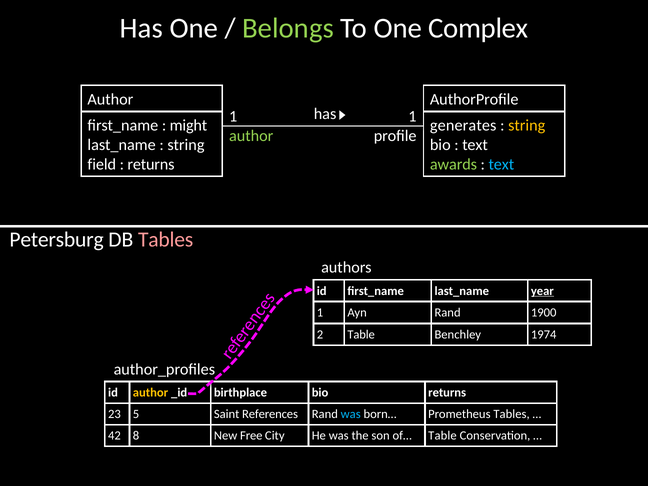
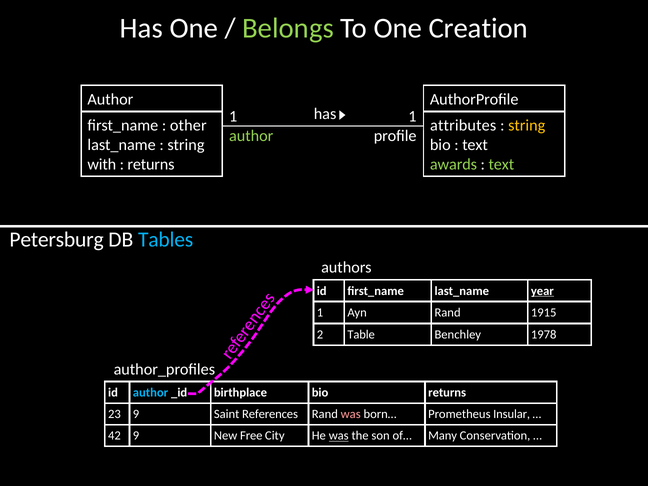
Complex: Complex -> Creation
might: might -> other
generates: generates -> attributes
field: field -> with
text at (501, 165) colour: light blue -> light green
Tables at (166, 239) colour: pink -> light blue
1900: 1900 -> 1915
1974: 1974 -> 1978
author at (151, 393) colour: yellow -> light blue
23 5: 5 -> 9
was at (351, 414) colour: light blue -> pink
Prometheus Tables: Tables -> Insular
42 8: 8 -> 9
was at (339, 436) underline: none -> present
of… Table: Table -> Many
